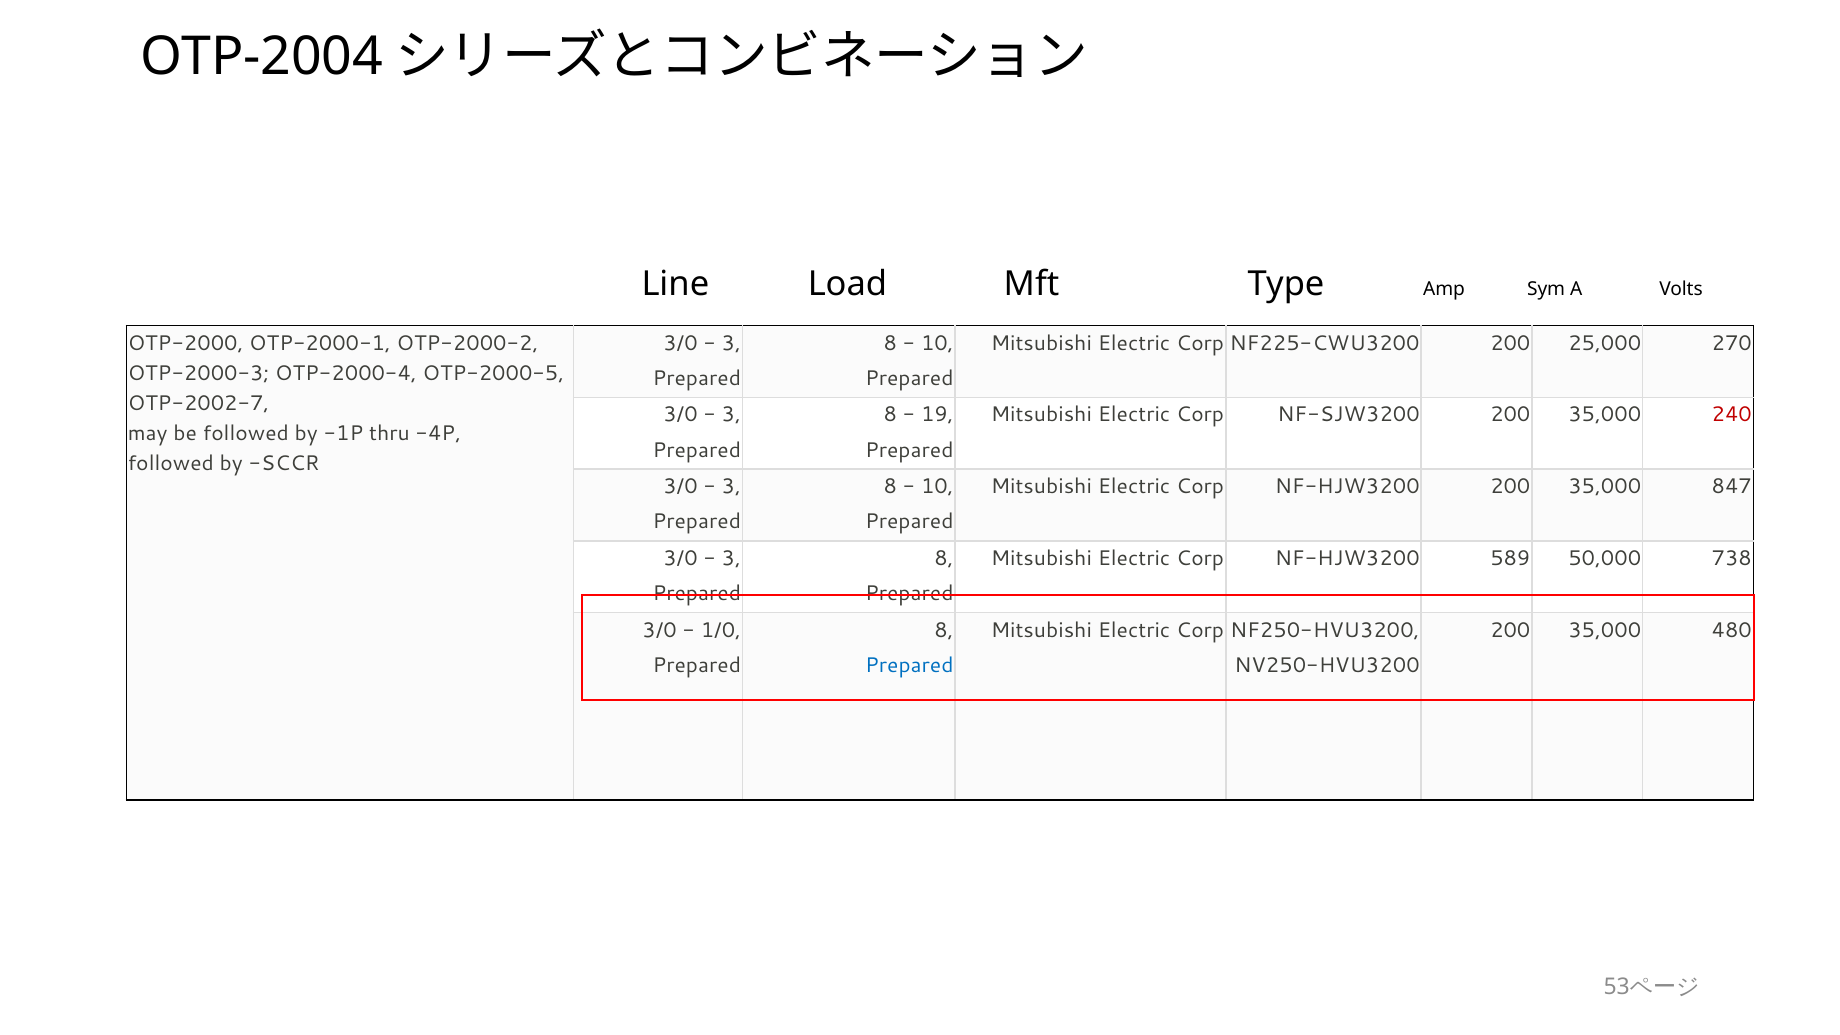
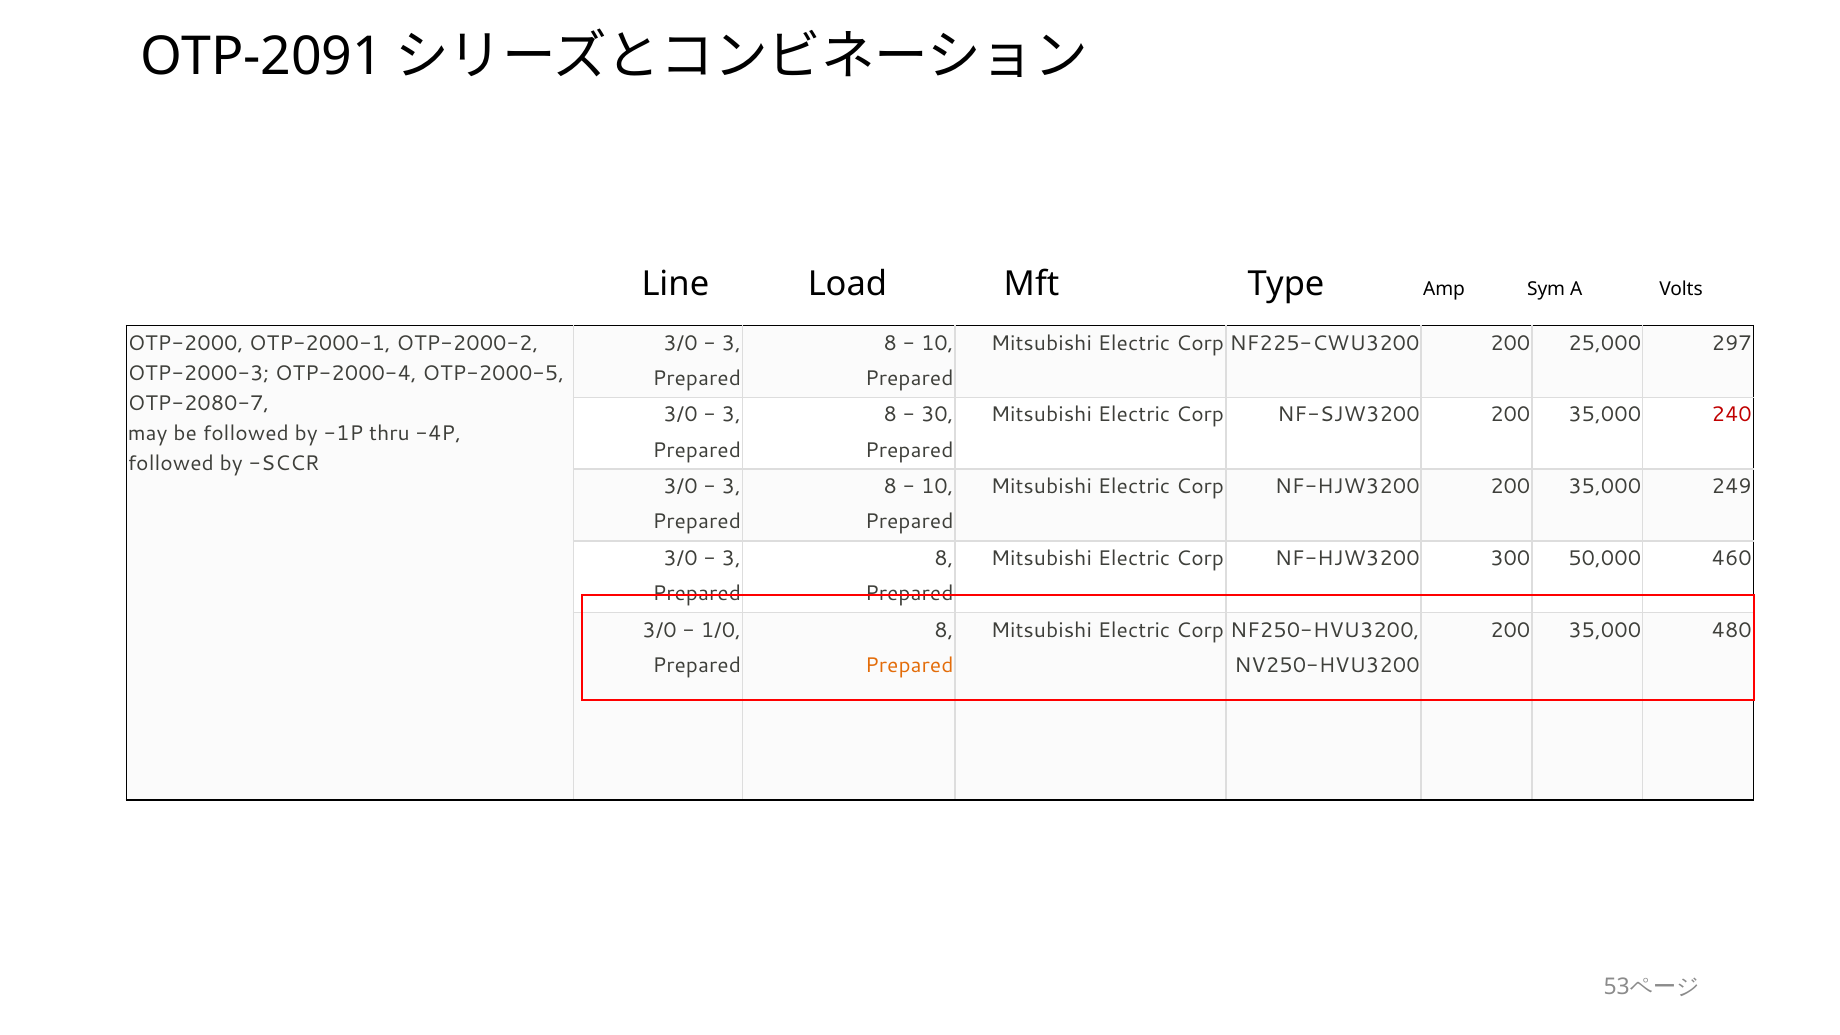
OTP-2004: OTP-2004 -> OTP-2091
270: 270 -> 297
OTP-2002-7: OTP-2002-7 -> OTP-2080-7
19: 19 -> 30
847: 847 -> 249
589: 589 -> 300
738: 738 -> 460
Prepared at (909, 665) colour: blue -> orange
